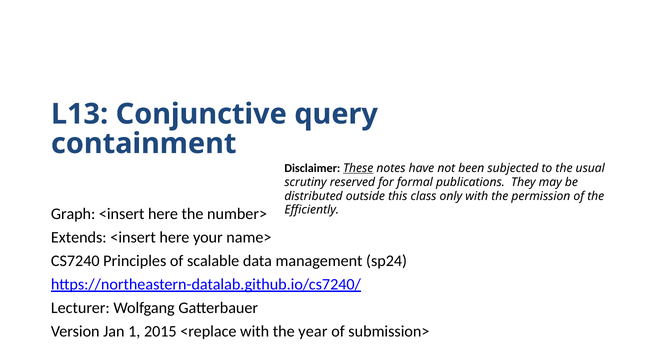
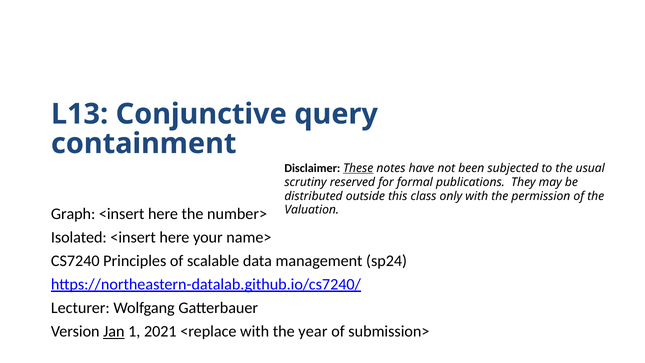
Efficiently: Efficiently -> Valuation
Extends: Extends -> Isolated
Jan underline: none -> present
2015: 2015 -> 2021
